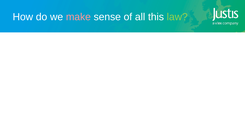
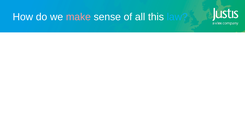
law colour: light green -> light blue
